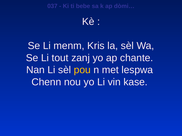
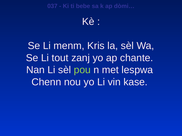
pou colour: yellow -> light green
